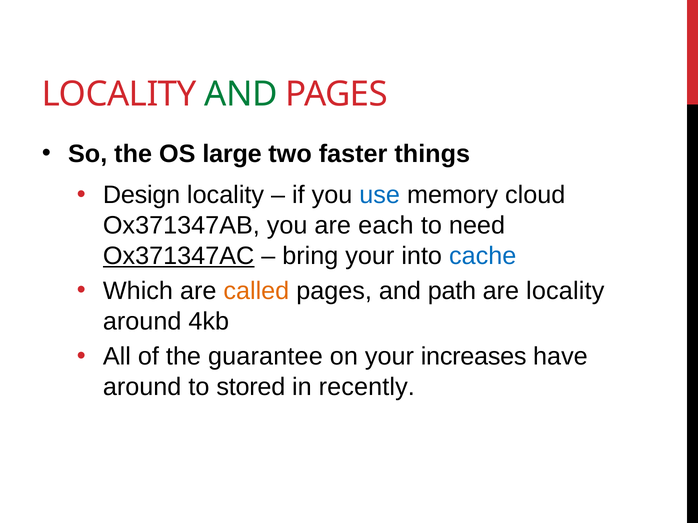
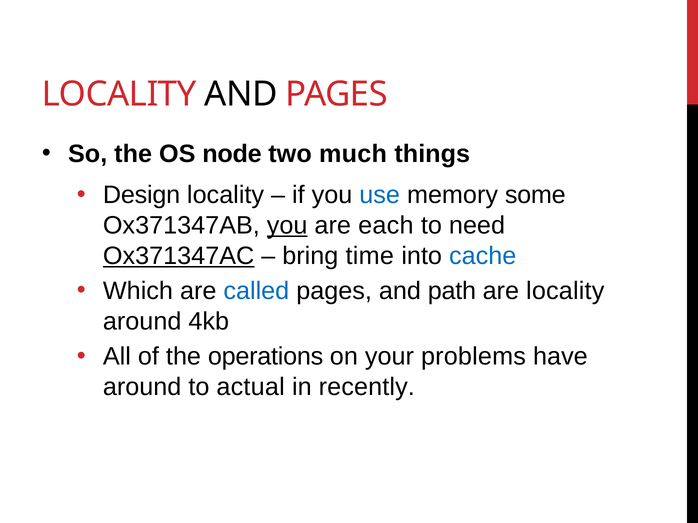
AND at (241, 94) colour: green -> black
large: large -> node
faster: faster -> much
cloud: cloud -> some
you at (287, 226) underline: none -> present
bring your: your -> time
called colour: orange -> blue
guarantee: guarantee -> operations
increases: increases -> problems
stored: stored -> actual
